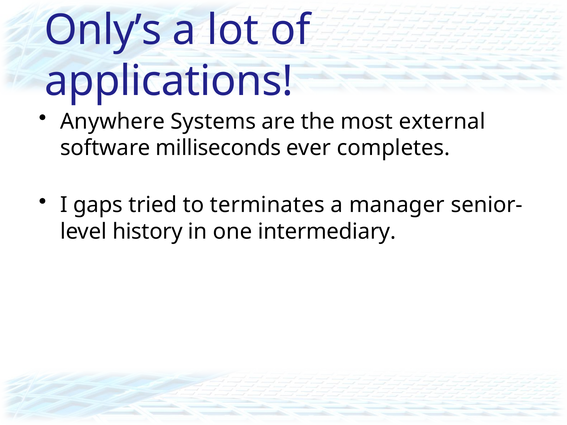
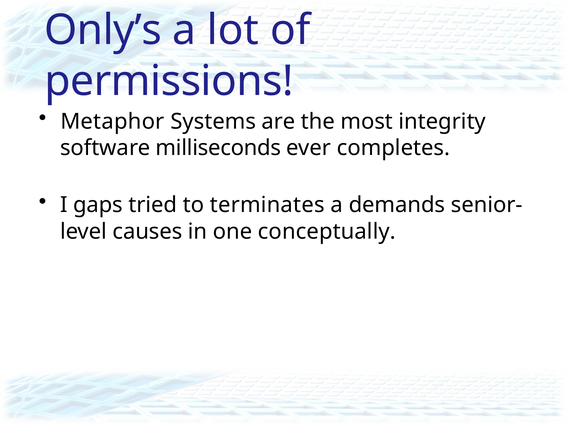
applications: applications -> permissions
Anywhere: Anywhere -> Metaphor
external: external -> integrity
manager: manager -> demands
history: history -> causes
intermediary: intermediary -> conceptually
